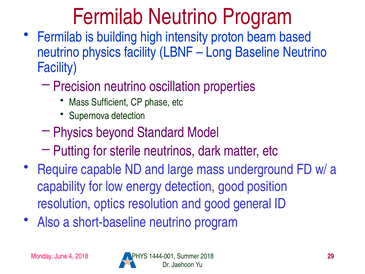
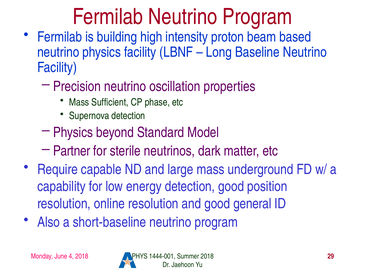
Putting: Putting -> Partner
optics: optics -> online
